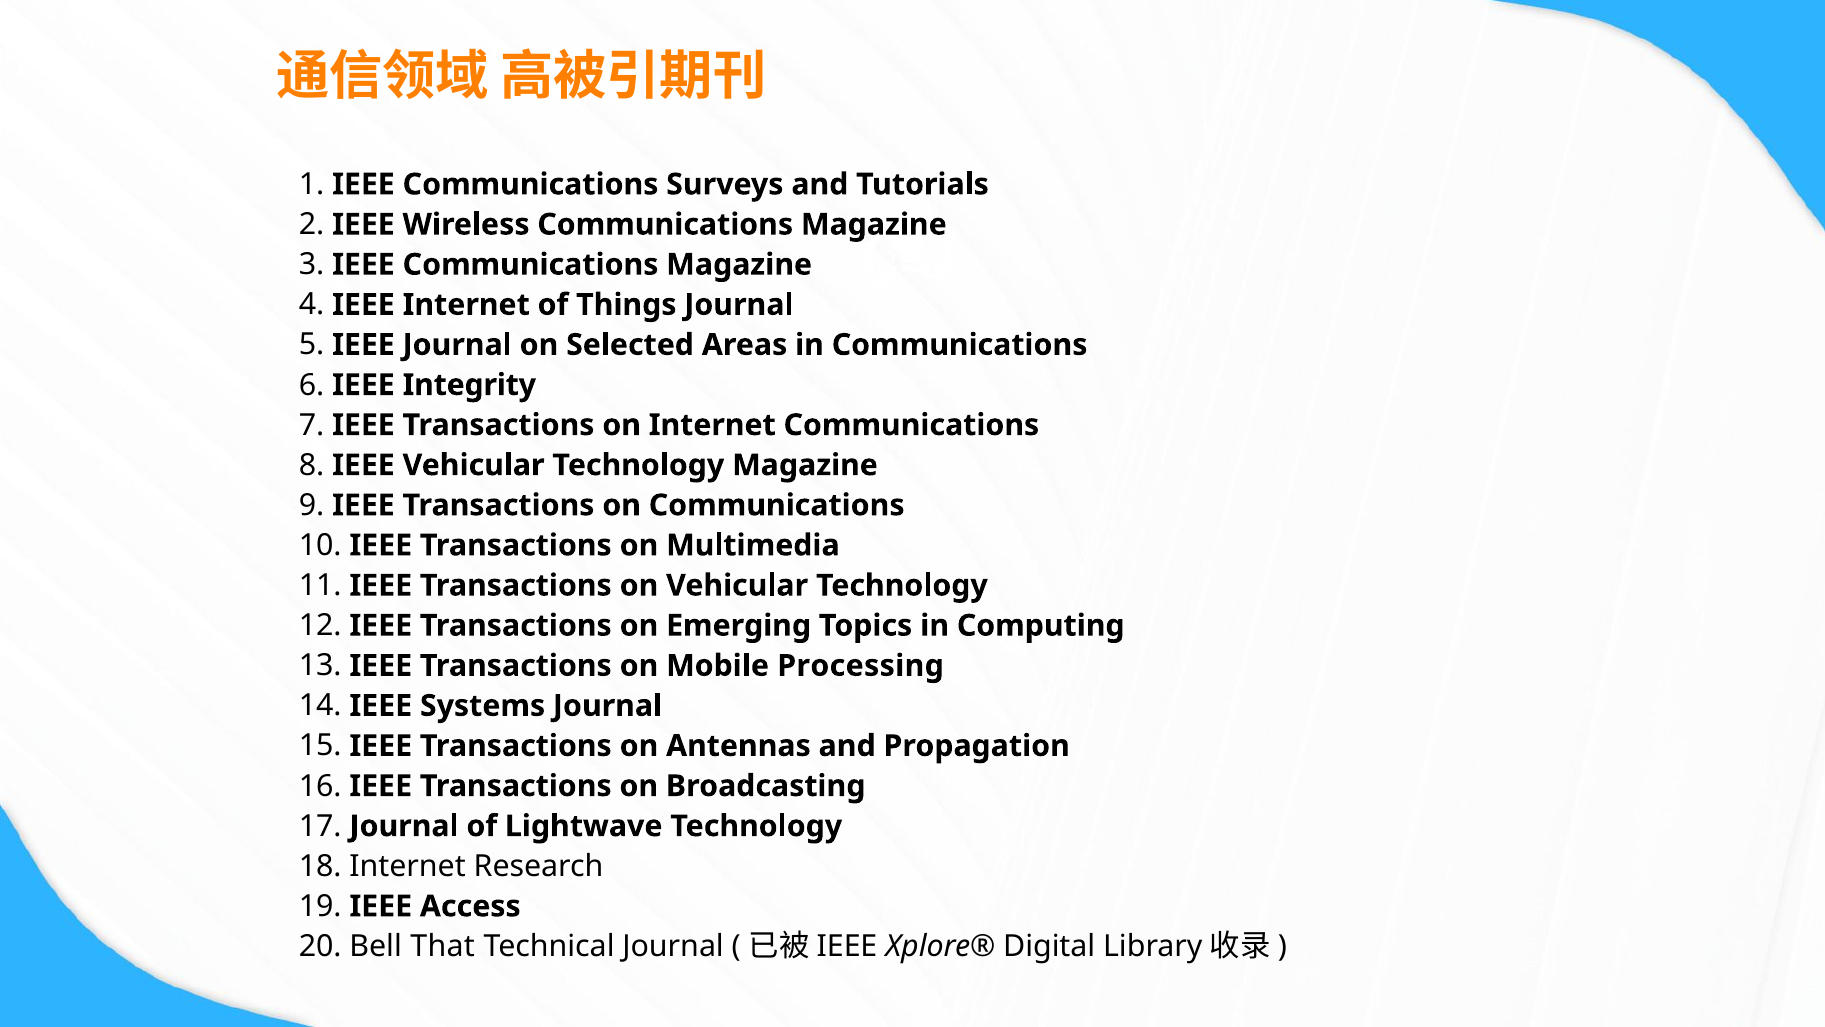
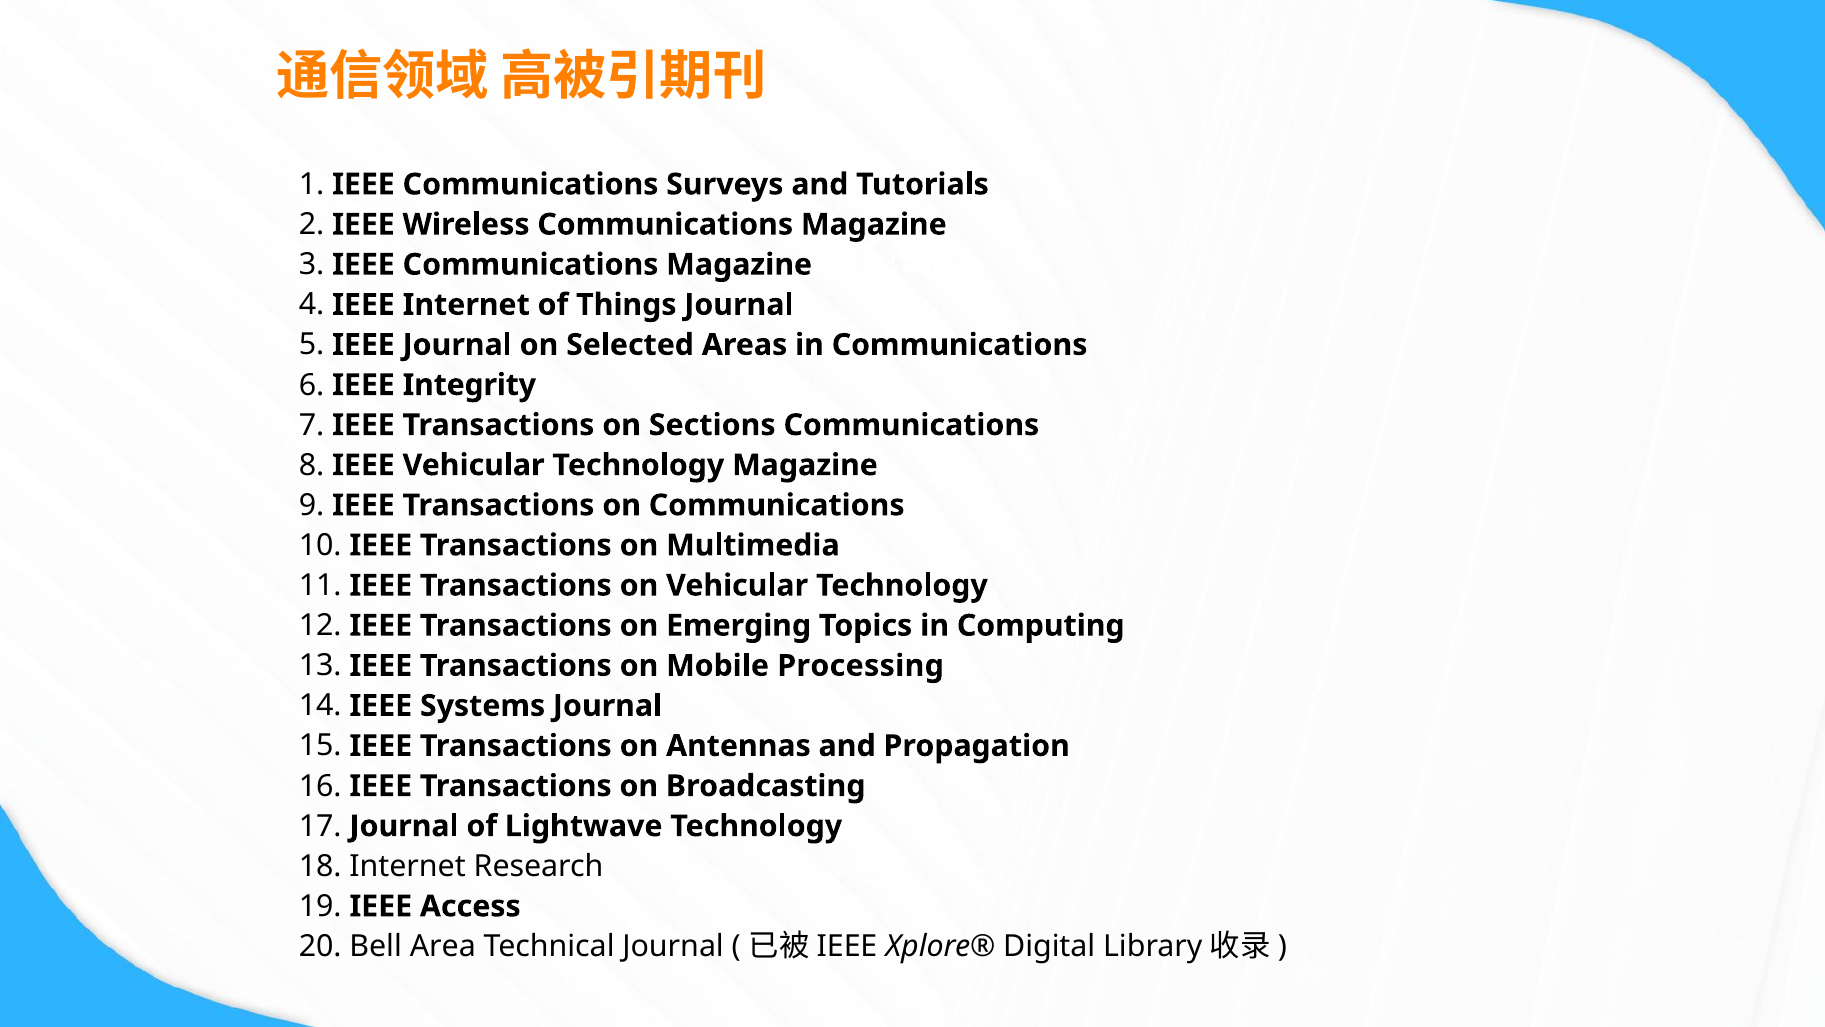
on Internet: Internet -> Sections
That: That -> Area
